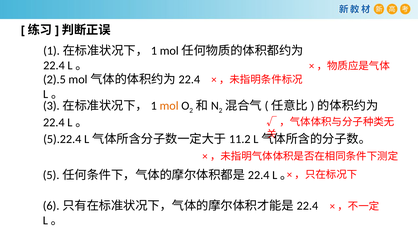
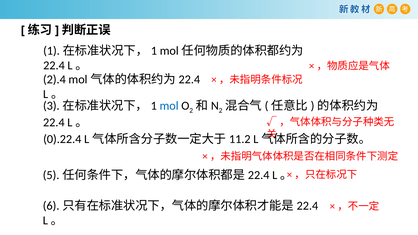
2).5: 2).5 -> 2).4
mol colour: orange -> blue
5).22.4: 5).22.4 -> 0).22.4
